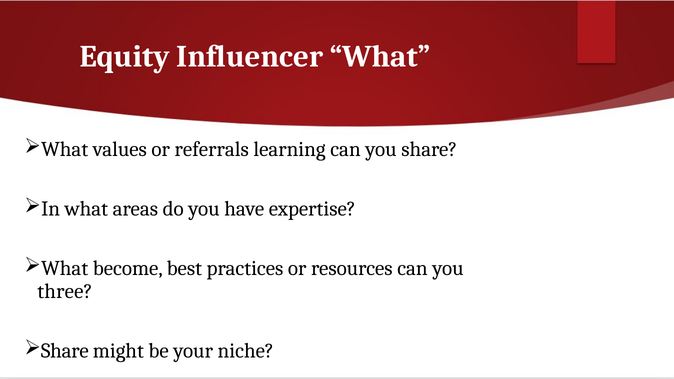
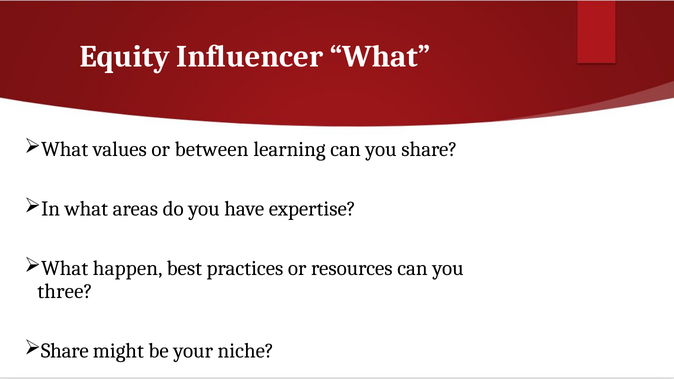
referrals: referrals -> between
become: become -> happen
